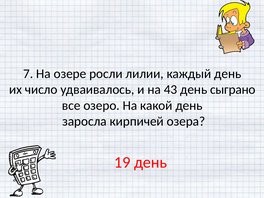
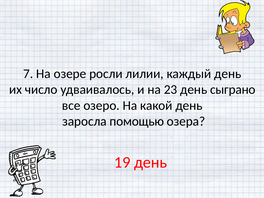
43: 43 -> 23
кирпичей: кирпичей -> помощью
